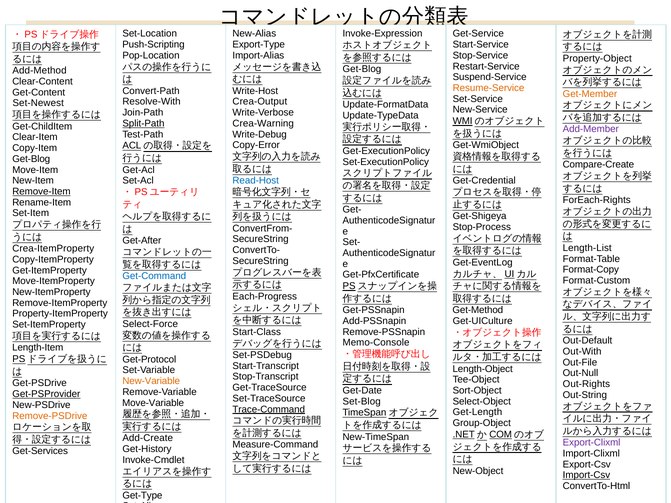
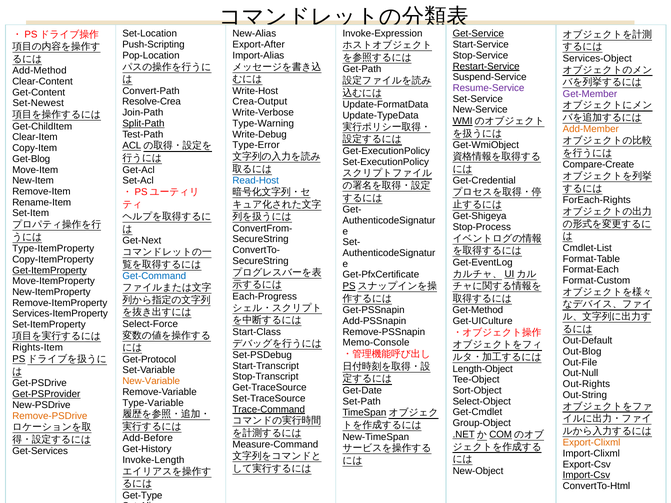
Get-Service underline: none -> present
Export-Type: Export-Type -> Export-After
Property-Object: Property-Object -> Services-Object
Restart-Service underline: none -> present
Get-Blog at (362, 69): Get-Blog -> Get-Path
Resume-Service colour: orange -> purple
Get-Member colour: orange -> purple
Resolve-With: Resolve-With -> Resolve-Crea
Crea-Warning: Crea-Warning -> Type-Warning
Add-Member colour: purple -> orange
Copy-Error: Copy-Error -> Type-Error
Remove-Item underline: present -> none
Get-After: Get-After -> Get-Next
Length-List: Length-List -> Cmdlet-List
Crea-ItemProperty: Crea-ItemProperty -> Type-ItemProperty
Format-Copy: Format-Copy -> Format-Each
Get-ItemProperty underline: none -> present
Property-ItemProperty: Property-ItemProperty -> Services-ItemProperty
Length-Item: Length-Item -> Rights-Item
Out-With: Out-With -> Out-Blog
Set-Blog: Set-Blog -> Set-Path
Move-Variable: Move-Variable -> Type-Variable
Get-Length: Get-Length -> Get-Cmdlet
Add-Create: Add-Create -> Add-Before
Export-Clixml colour: purple -> orange
Invoke-Cmdlet: Invoke-Cmdlet -> Invoke-Length
